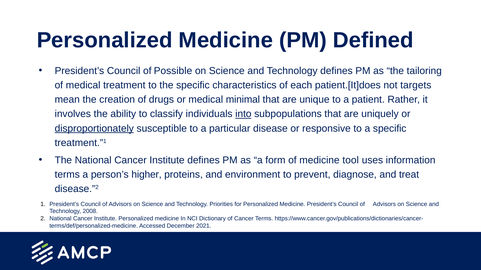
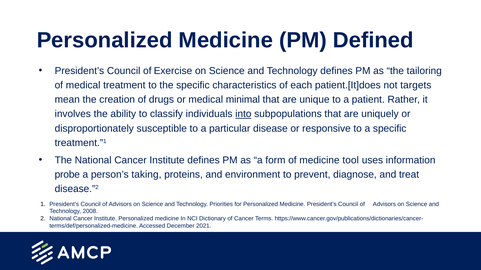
Possible: Possible -> Exercise
disproportionately underline: present -> none
terms at (67, 175): terms -> probe
higher: higher -> taking
